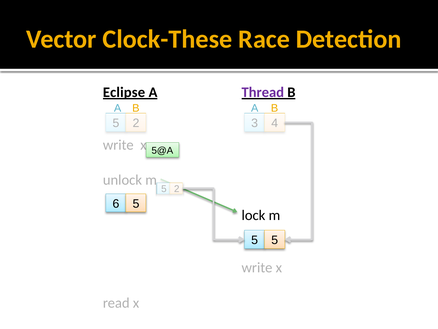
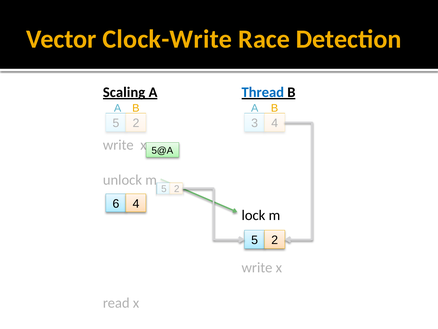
Clock-These: Clock-These -> Clock-Write
Eclipse: Eclipse -> Scaling
Thread colour: purple -> blue
6 5: 5 -> 4
5 at (275, 240): 5 -> 2
